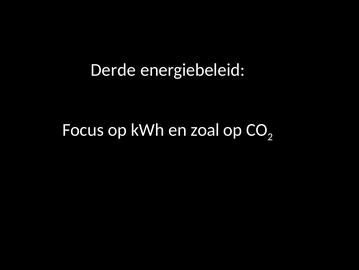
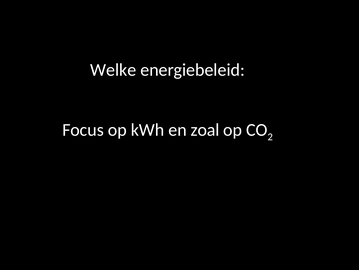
Derde: Derde -> Welke
